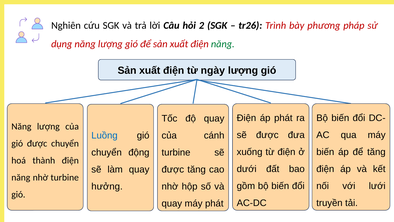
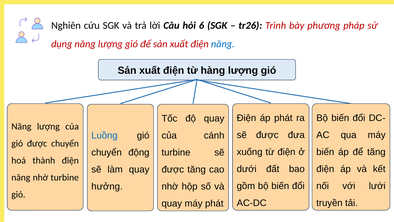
2: 2 -> 6
năng at (223, 44) colour: green -> blue
ngày: ngày -> hàng
